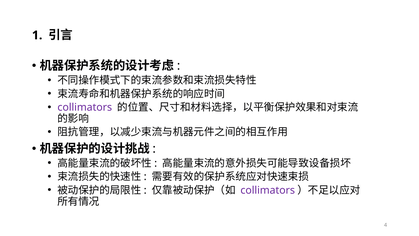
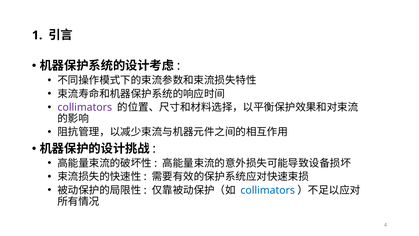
collimators at (268, 190) colour: purple -> blue
